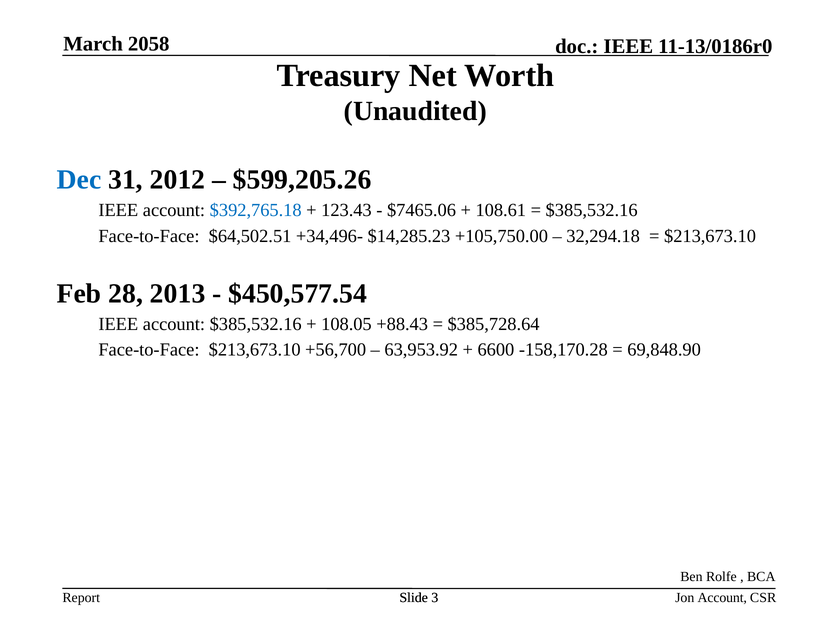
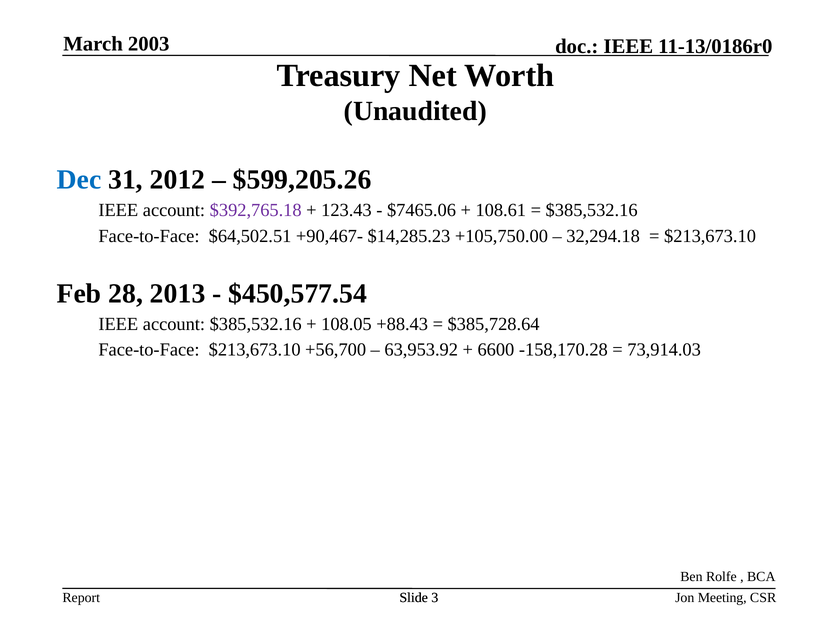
2058: 2058 -> 2003
$392,765.18 colour: blue -> purple
+34,496-: +34,496- -> +90,467-
69,848.90: 69,848.90 -> 73,914.03
Jon Account: Account -> Meeting
